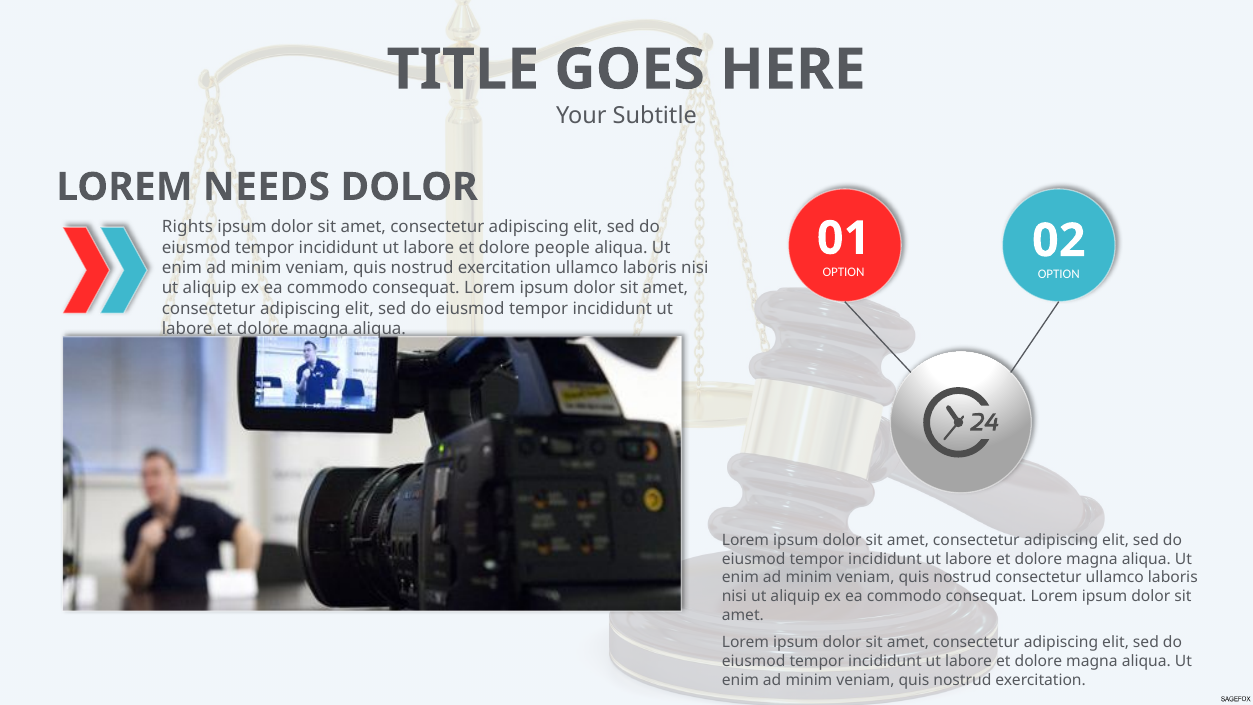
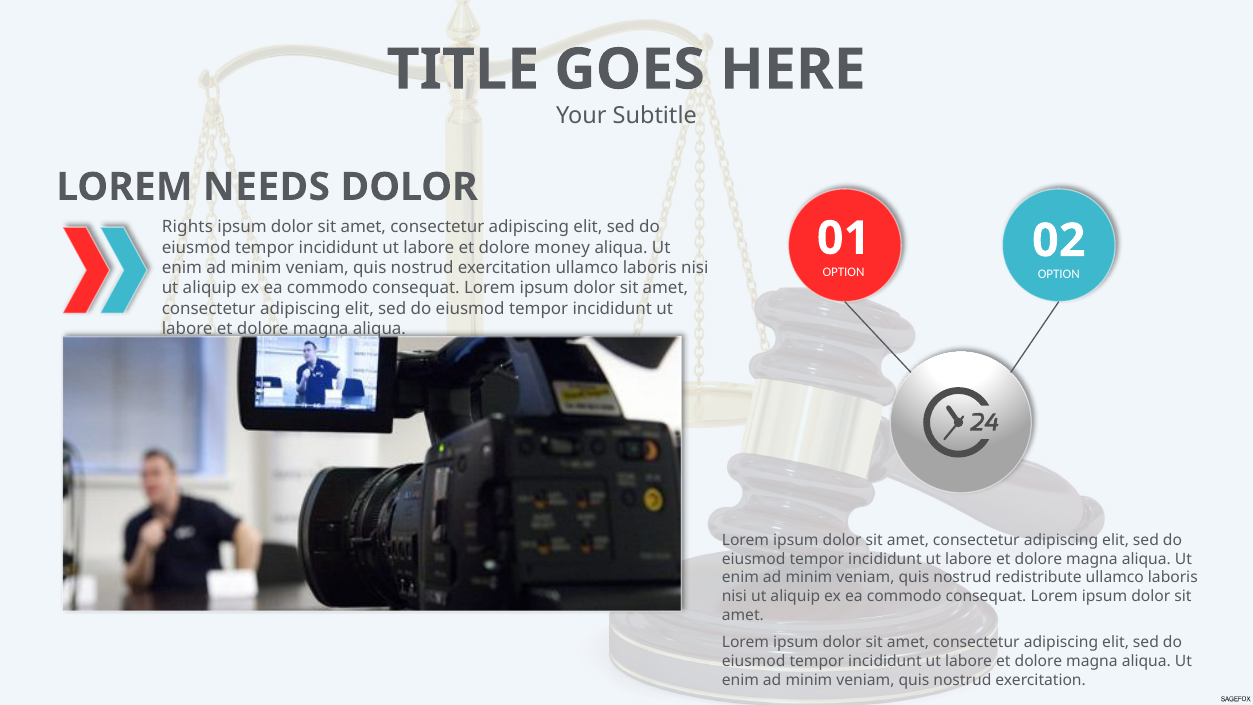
people: people -> money
nostrud consectetur: consectetur -> redistribute
